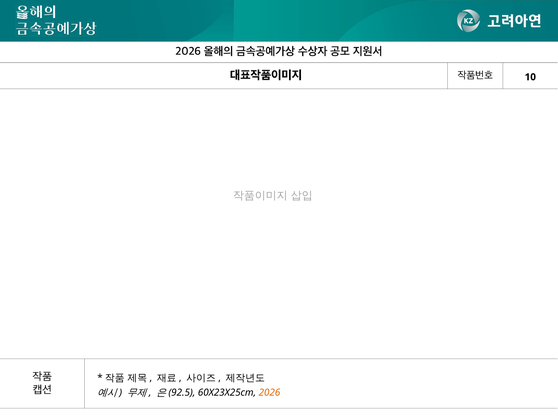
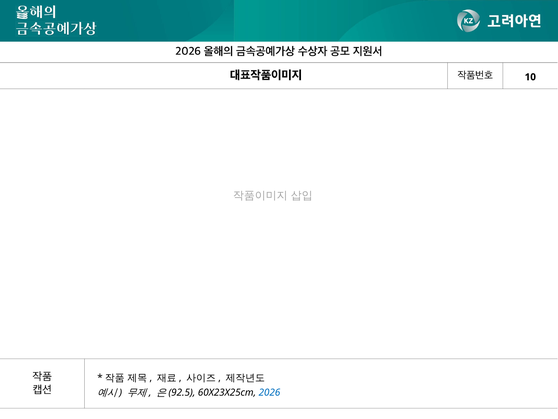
2026 colour: orange -> blue
